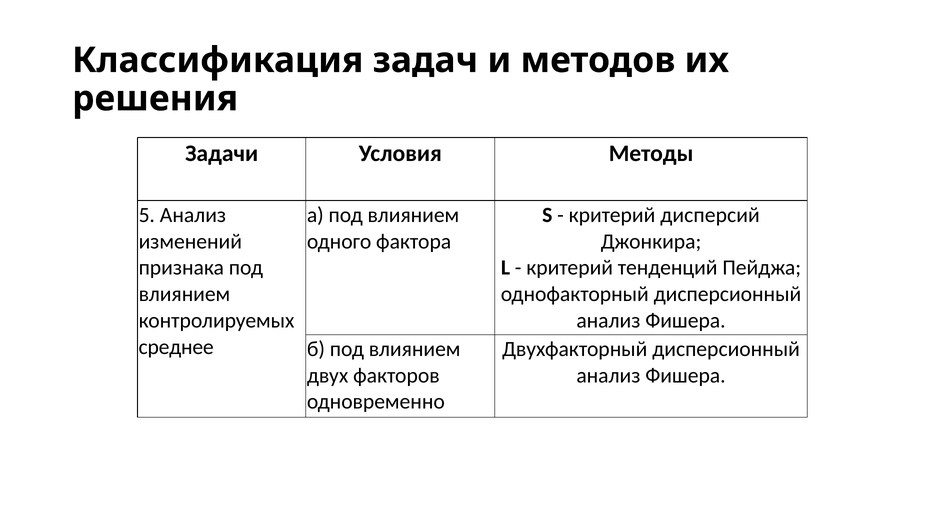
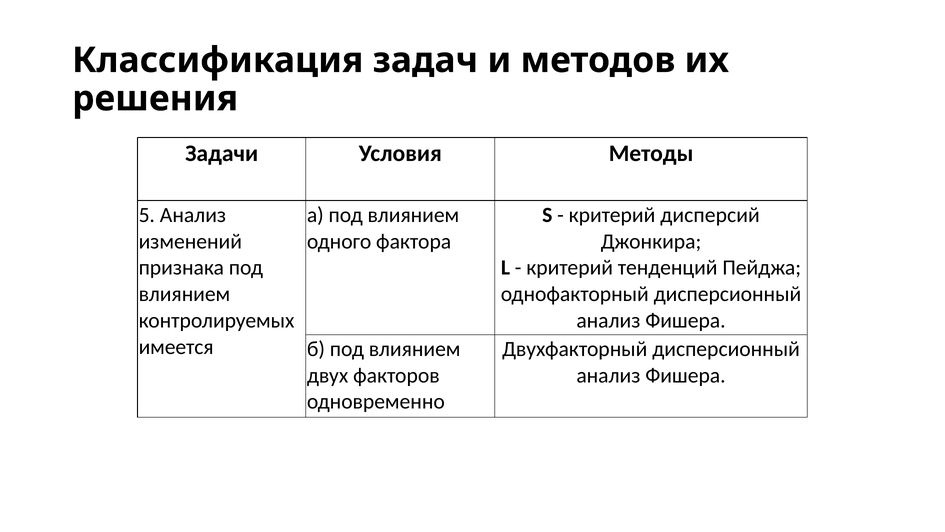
среднее: среднее -> имеется
